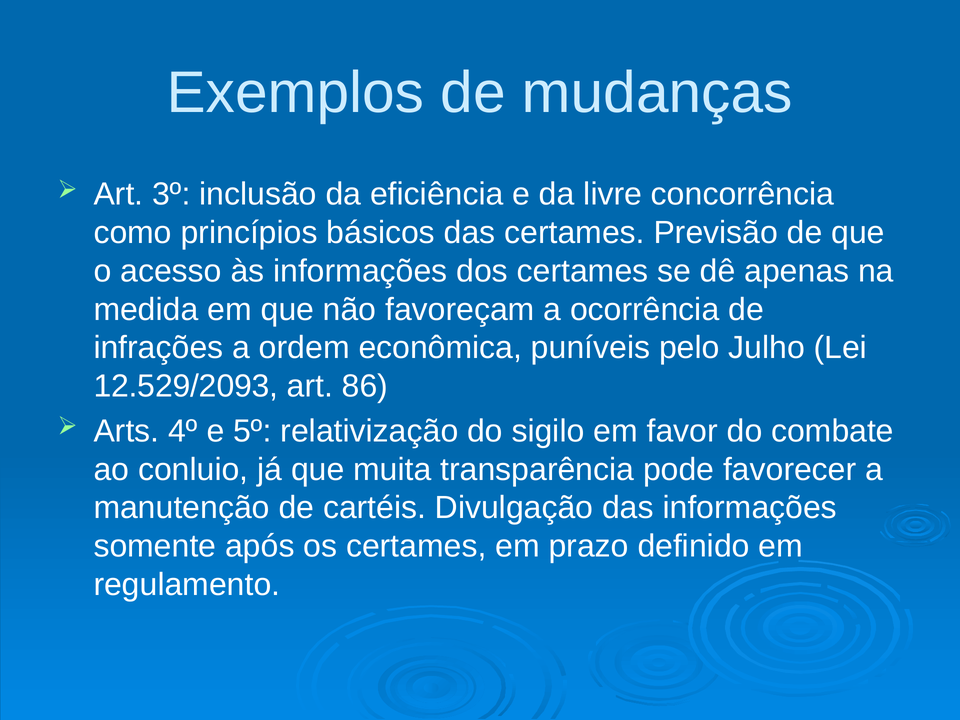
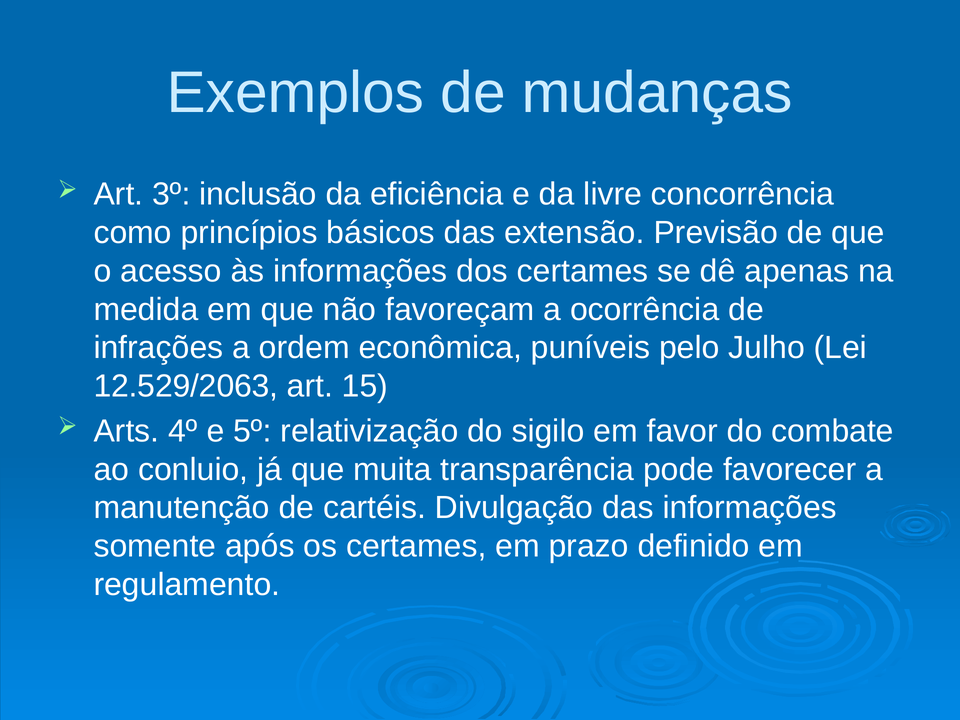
das certames: certames -> extensão
12.529/2093: 12.529/2093 -> 12.529/2063
86: 86 -> 15
